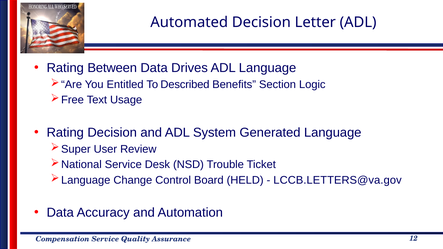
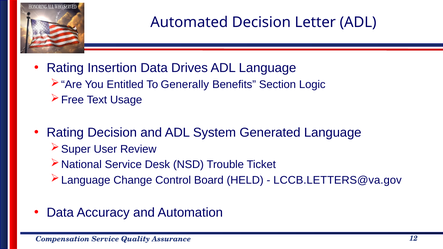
Between: Between -> Insertion
Described: Described -> Generally
